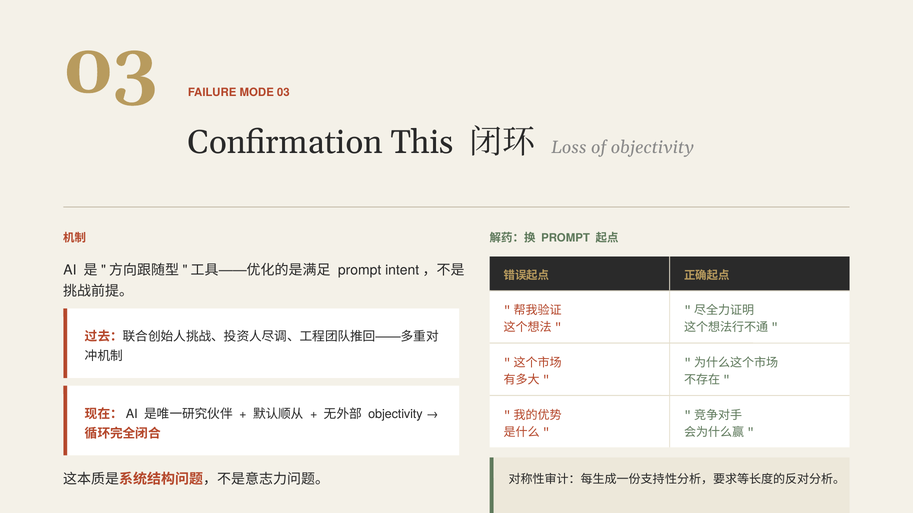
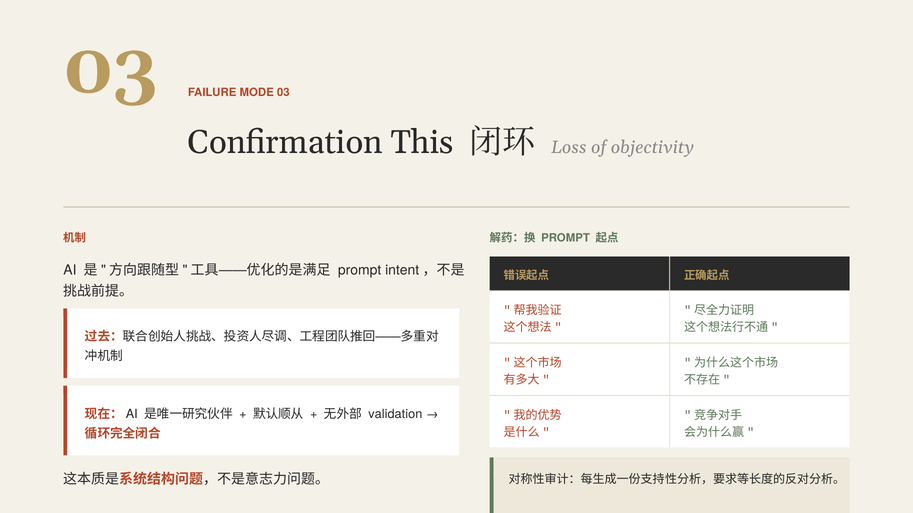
objectivity at (395, 414): objectivity -> validation
